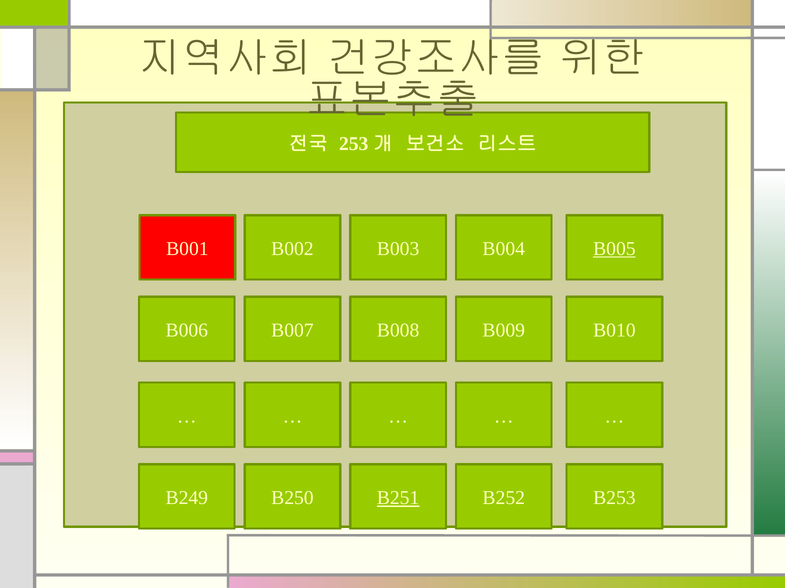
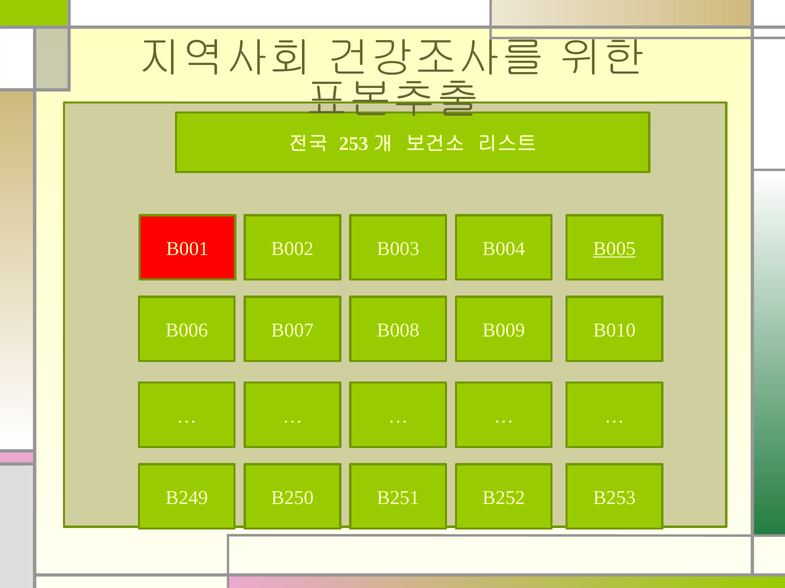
B251 underline: present -> none
